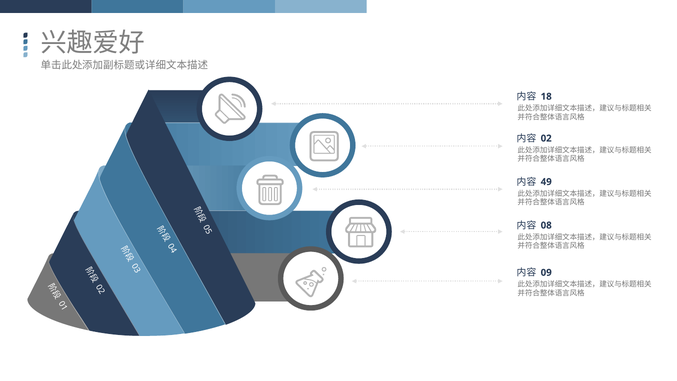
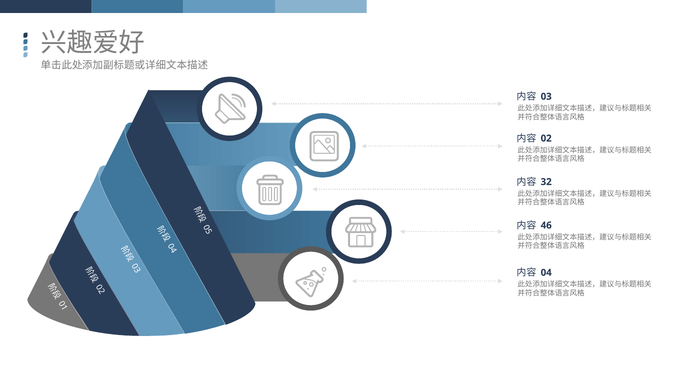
18: 18 -> 03
49: 49 -> 32
08: 08 -> 46
09: 09 -> 04
